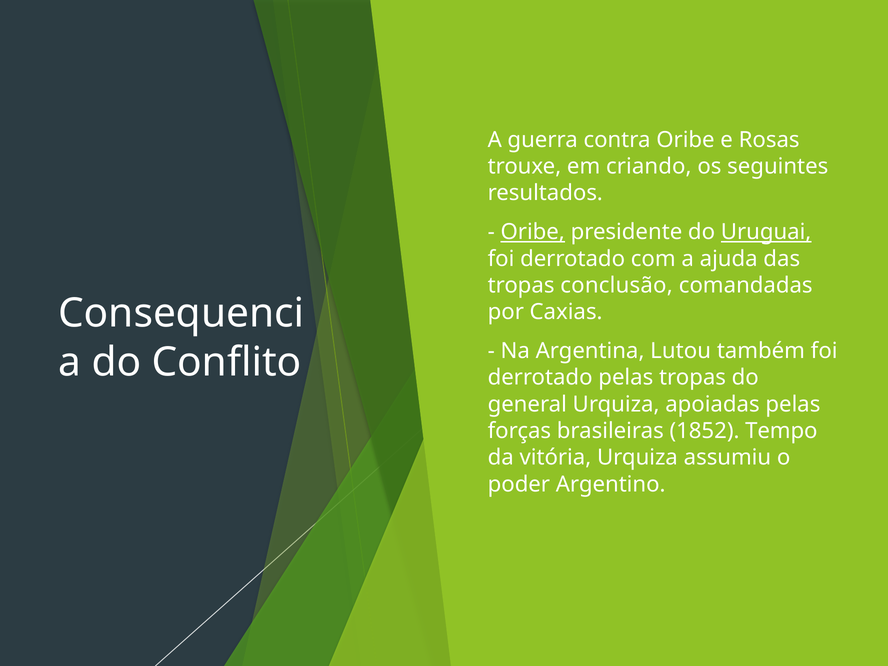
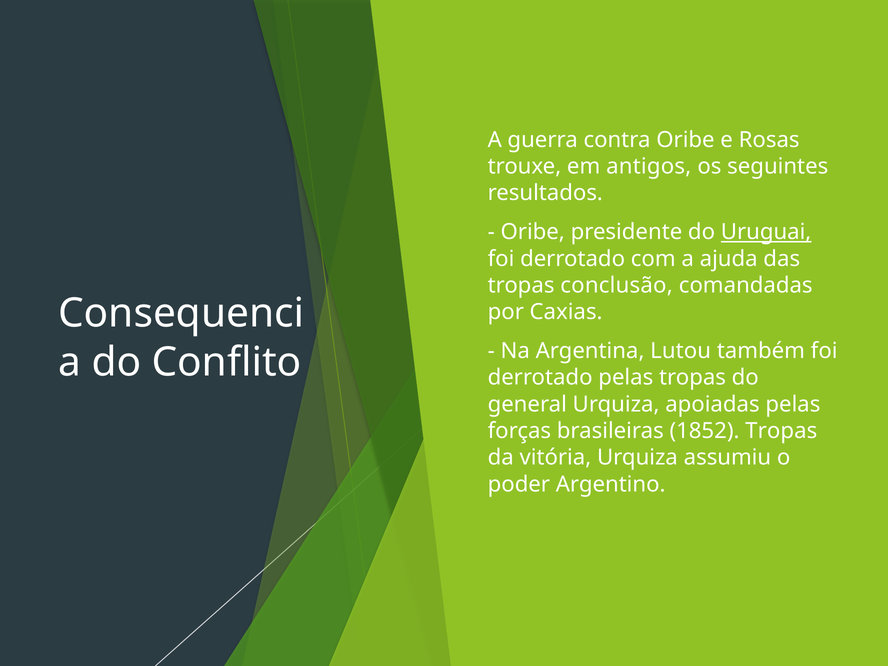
criando: criando -> antigos
Oribe at (533, 232) underline: present -> none
1852 Tempo: Tempo -> Tropas
